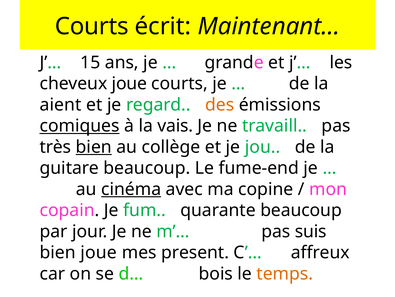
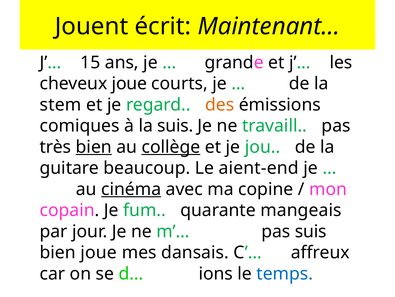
Courts at (92, 26): Courts -> Jouent
aient: aient -> stem
comiques underline: present -> none
la vais: vais -> suis
collège underline: none -> present
fume-end: fume-end -> aient-end
quarante beaucoup: beaucoup -> mangeais
present: present -> dansais
d…ispute bois: bois -> ions
temps colour: orange -> blue
